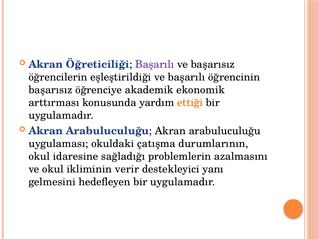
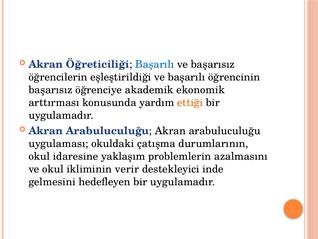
Başarılı at (155, 64) colour: purple -> blue
sağladığı: sağladığı -> yaklaşım
yanı: yanı -> inde
